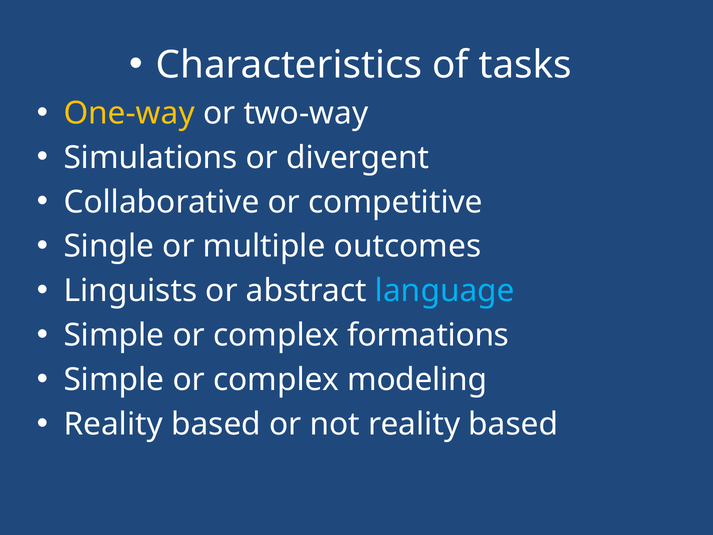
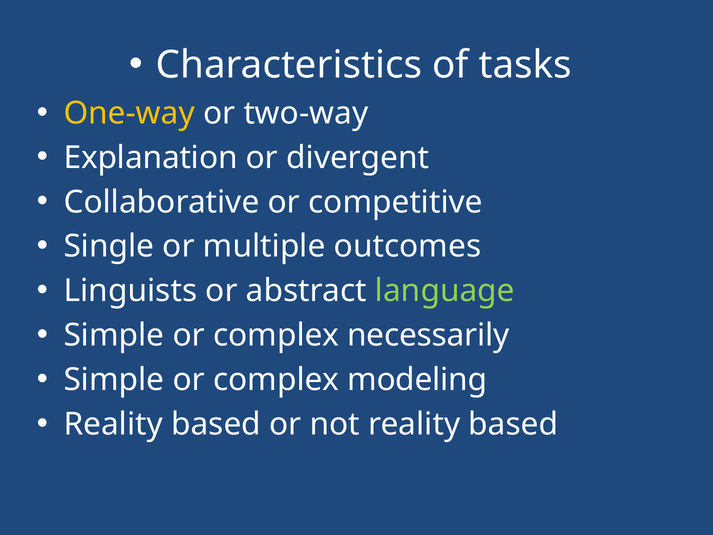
Simulations: Simulations -> Explanation
language colour: light blue -> light green
formations: formations -> necessarily
